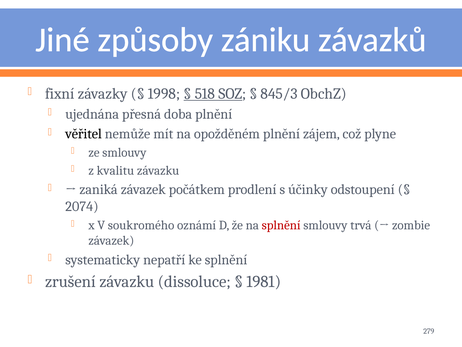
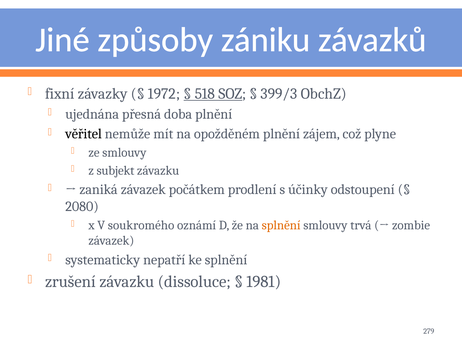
1998: 1998 -> 1972
845/3: 845/3 -> 399/3
kvalitu: kvalitu -> subjekt
2074: 2074 -> 2080
splnění at (281, 225) colour: red -> orange
